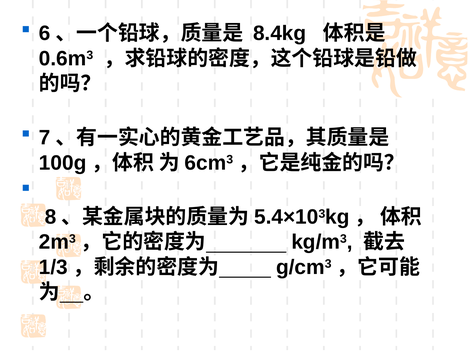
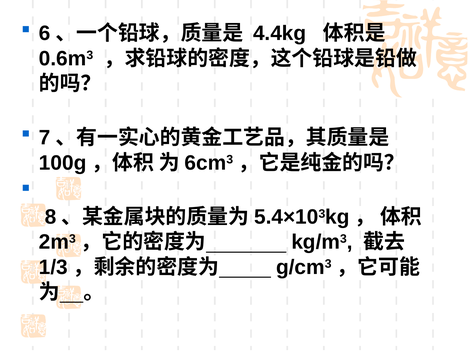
8.4kg: 8.4kg -> 4.4kg
